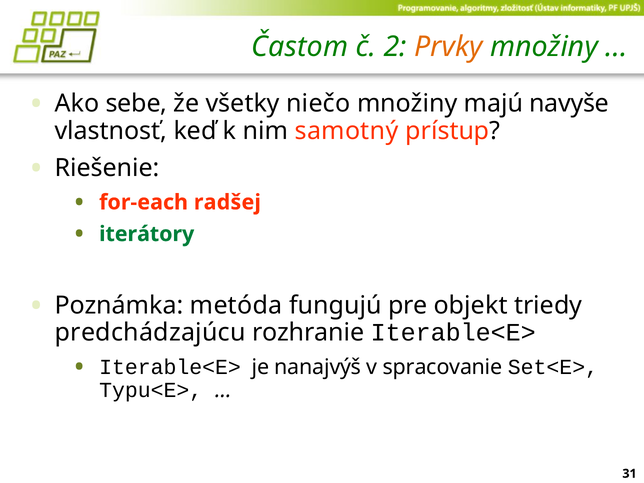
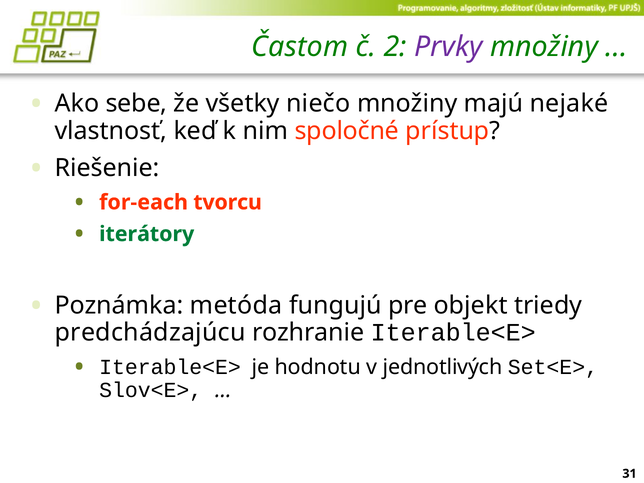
Prvky colour: orange -> purple
navyše: navyše -> nejaké
samotný: samotný -> spoločné
radšej: radšej -> tvorcu
nanajvýš: nanajvýš -> hodnotu
spracovanie: spracovanie -> jednotlivých
Typu<E>: Typu<E> -> Slov<E>
